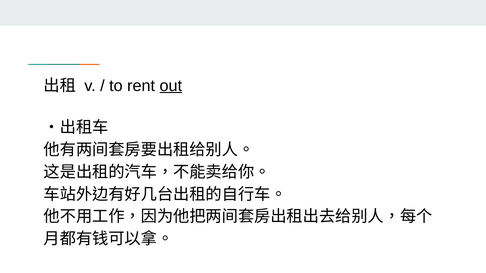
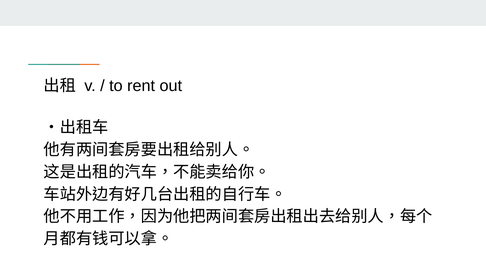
out underline: present -> none
